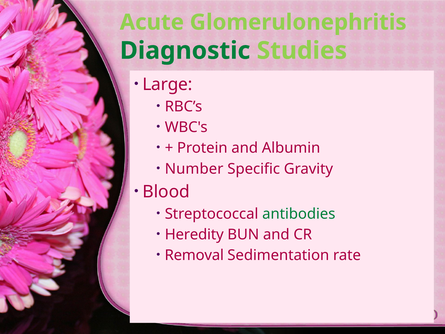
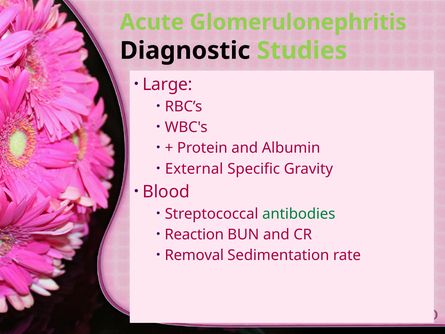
Diagnostic colour: green -> black
Number: Number -> External
Heredity: Heredity -> Reaction
